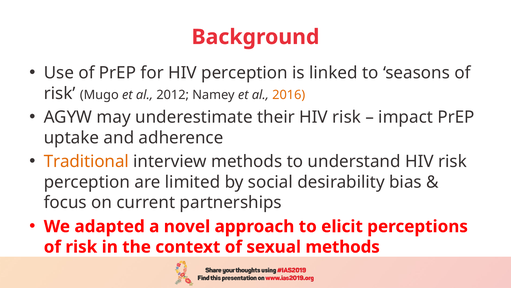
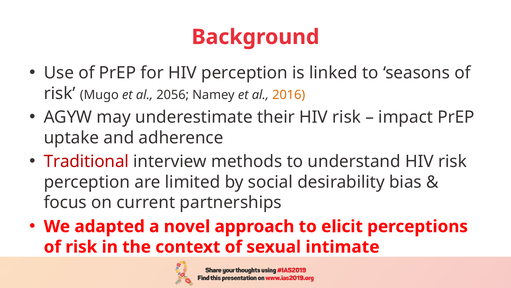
2012: 2012 -> 2056
Traditional colour: orange -> red
sexual methods: methods -> intimate
